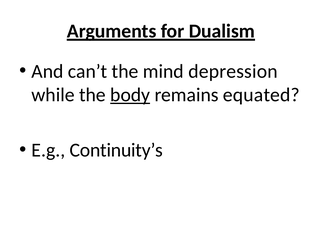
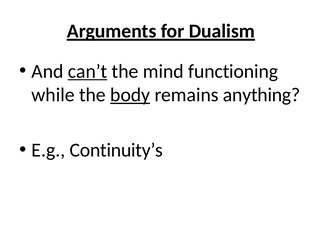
can’t underline: none -> present
depression: depression -> functioning
equated: equated -> anything
